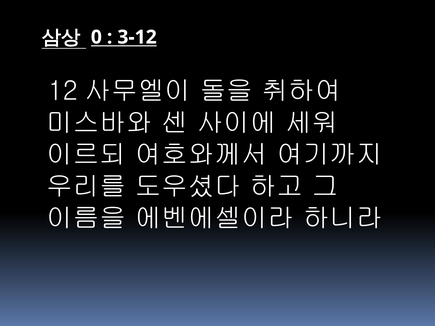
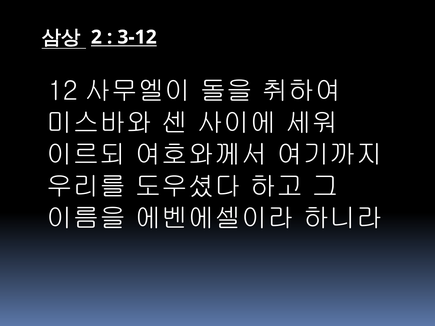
0: 0 -> 2
